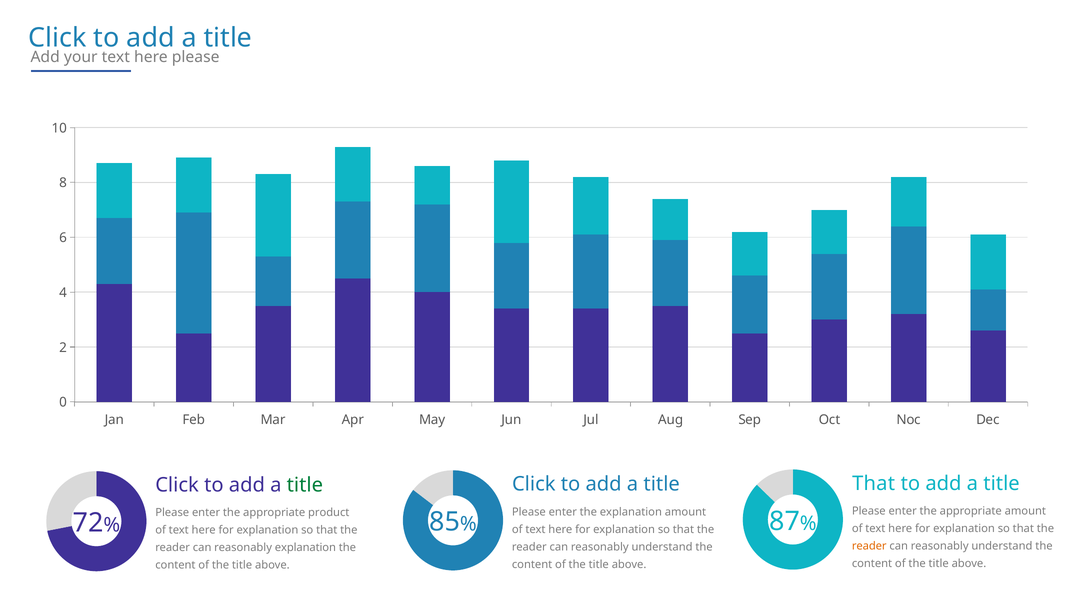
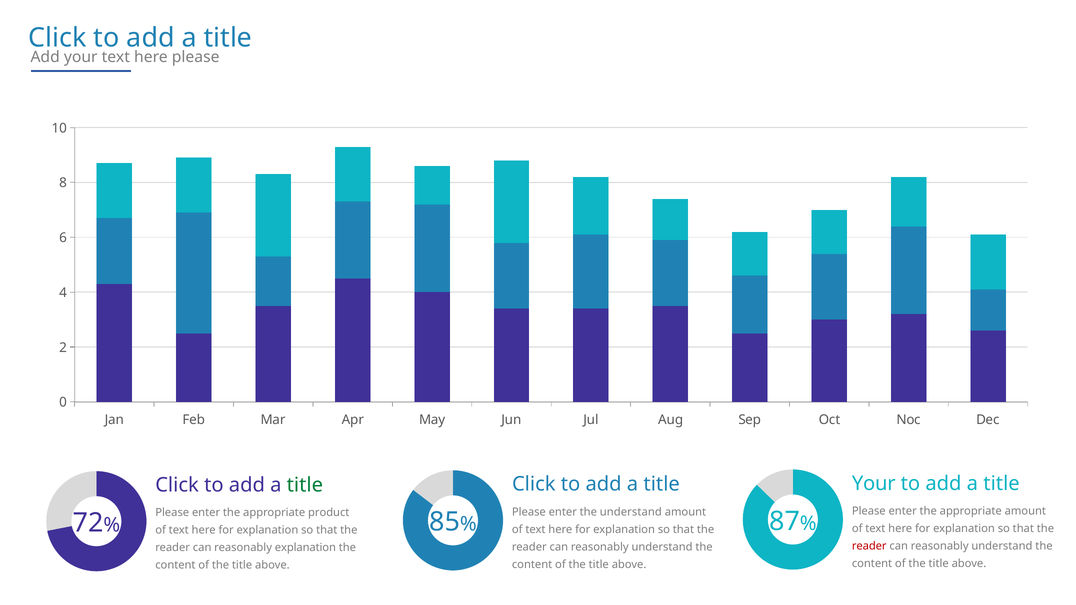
That at (874, 484): That -> Your
the explanation: explanation -> understand
reader at (869, 546) colour: orange -> red
